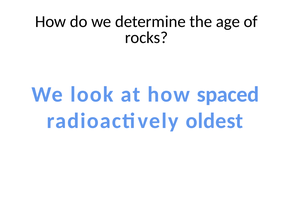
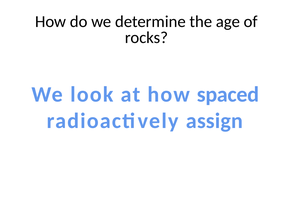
oldest: oldest -> assign
